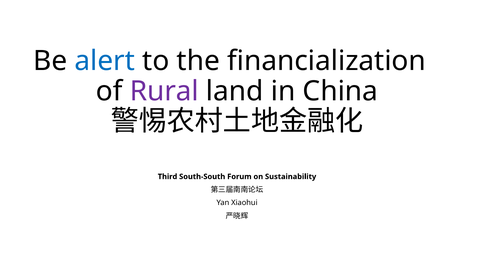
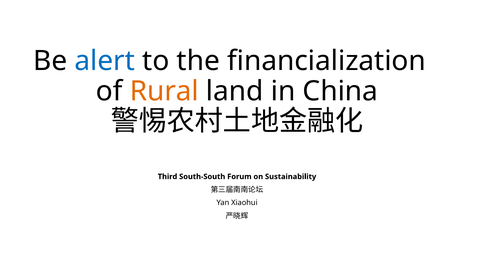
Rural colour: purple -> orange
